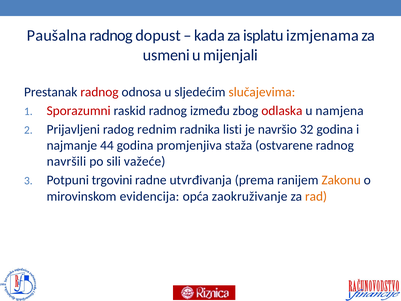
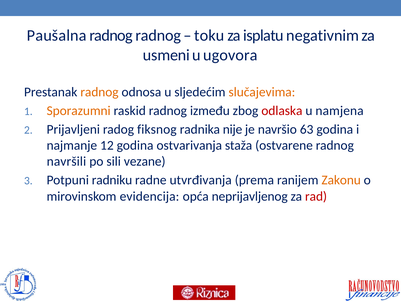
radnog dopust: dopust -> radnog
kada: kada -> toku
izmjenama: izmjenama -> negativnim
mijenjali: mijenjali -> ugovora
radnog at (99, 92) colour: red -> orange
Sporazumni colour: red -> orange
rednim: rednim -> fiksnog
listi: listi -> nije
32: 32 -> 63
44: 44 -> 12
promjenjiva: promjenjiva -> ostvarivanja
važeće: važeće -> vezane
trgovini: trgovini -> radniku
zaokruživanje: zaokruživanje -> neprijavljenog
rad colour: orange -> red
